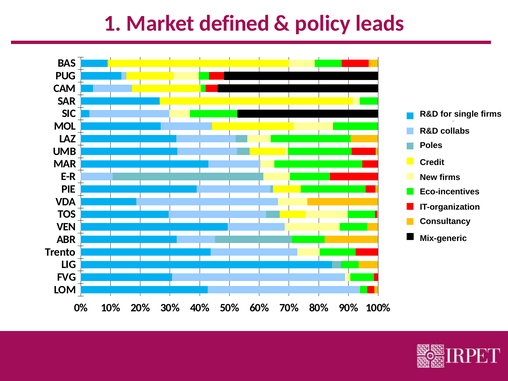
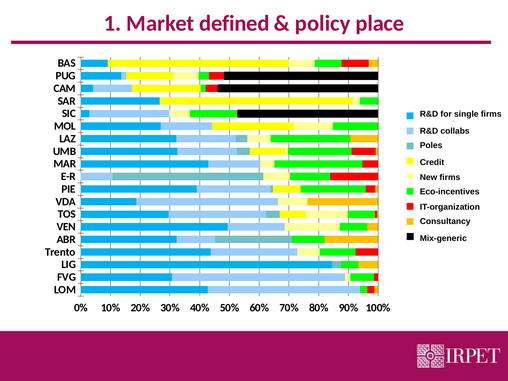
leads: leads -> place
